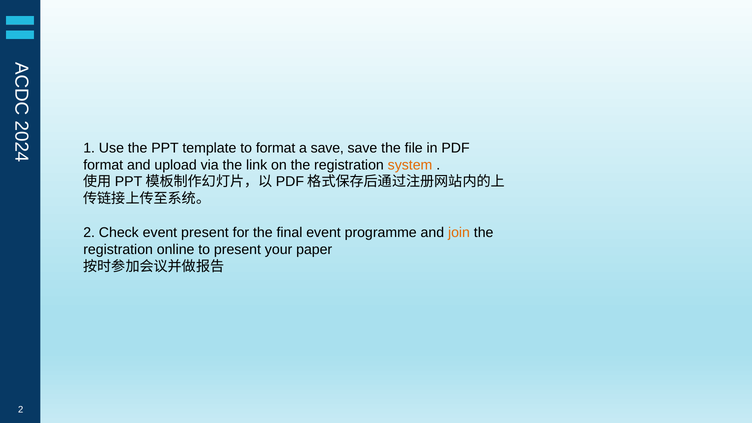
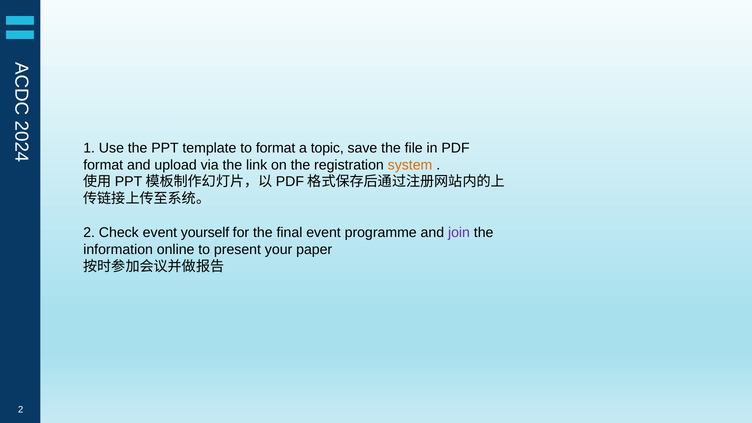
a save: save -> topic
event present: present -> yourself
join colour: orange -> purple
registration at (118, 250): registration -> information
